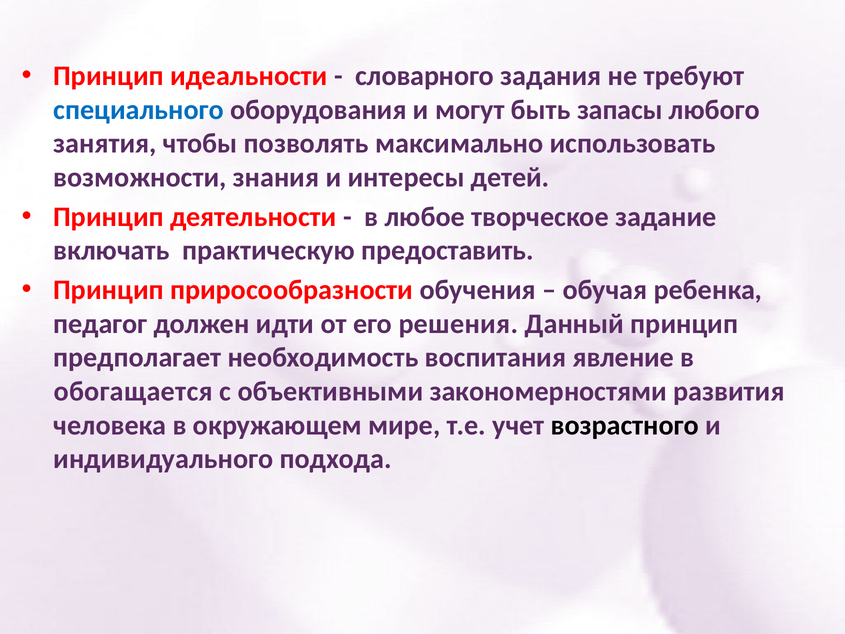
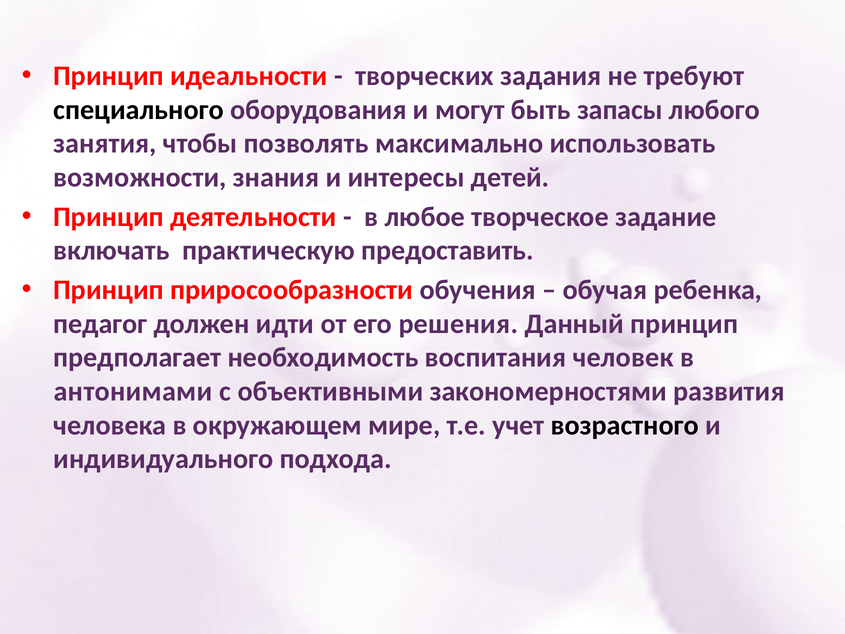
словарного: словарного -> творческих
специального colour: blue -> black
явление: явление -> человек
обогащается: обогащается -> антонимами
